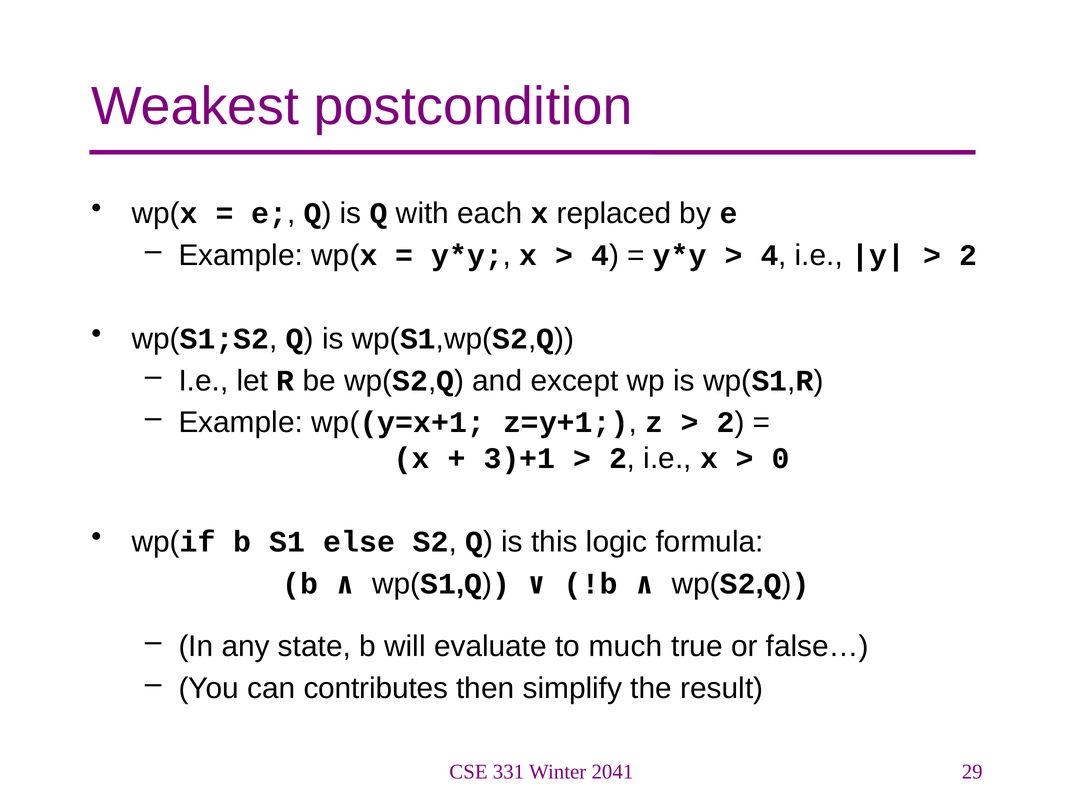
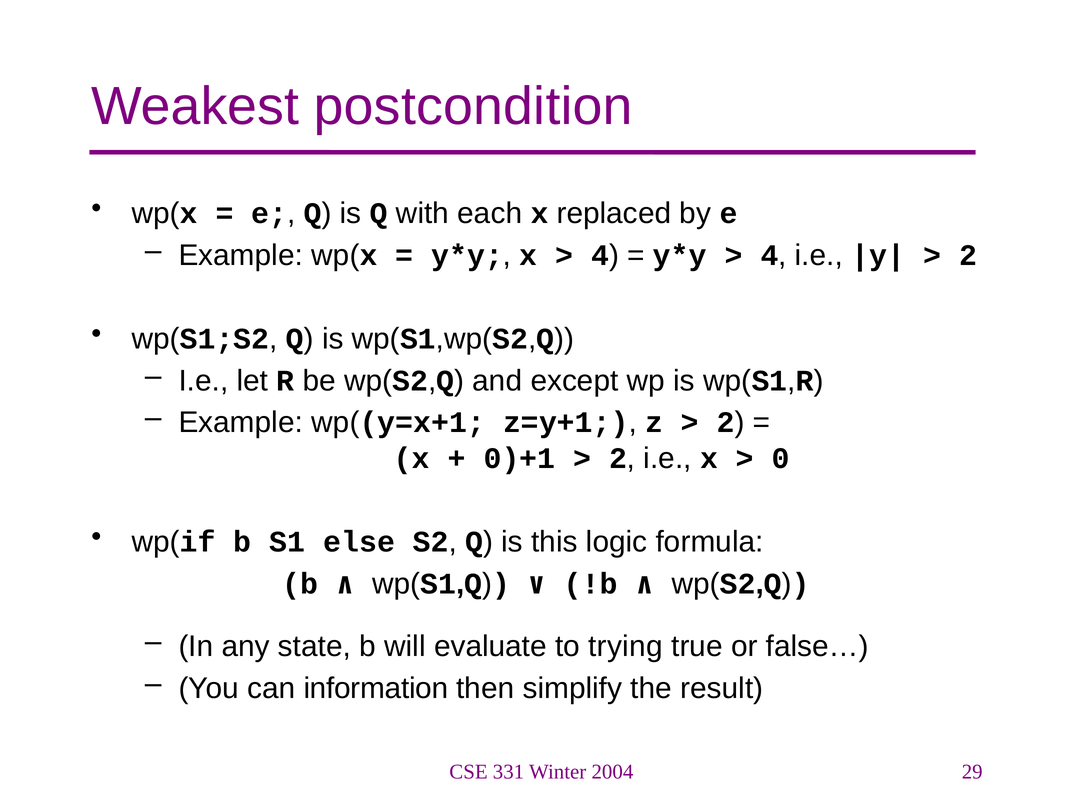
3)+1: 3)+1 -> 0)+1
much: much -> trying
contributes: contributes -> information
2041: 2041 -> 2004
